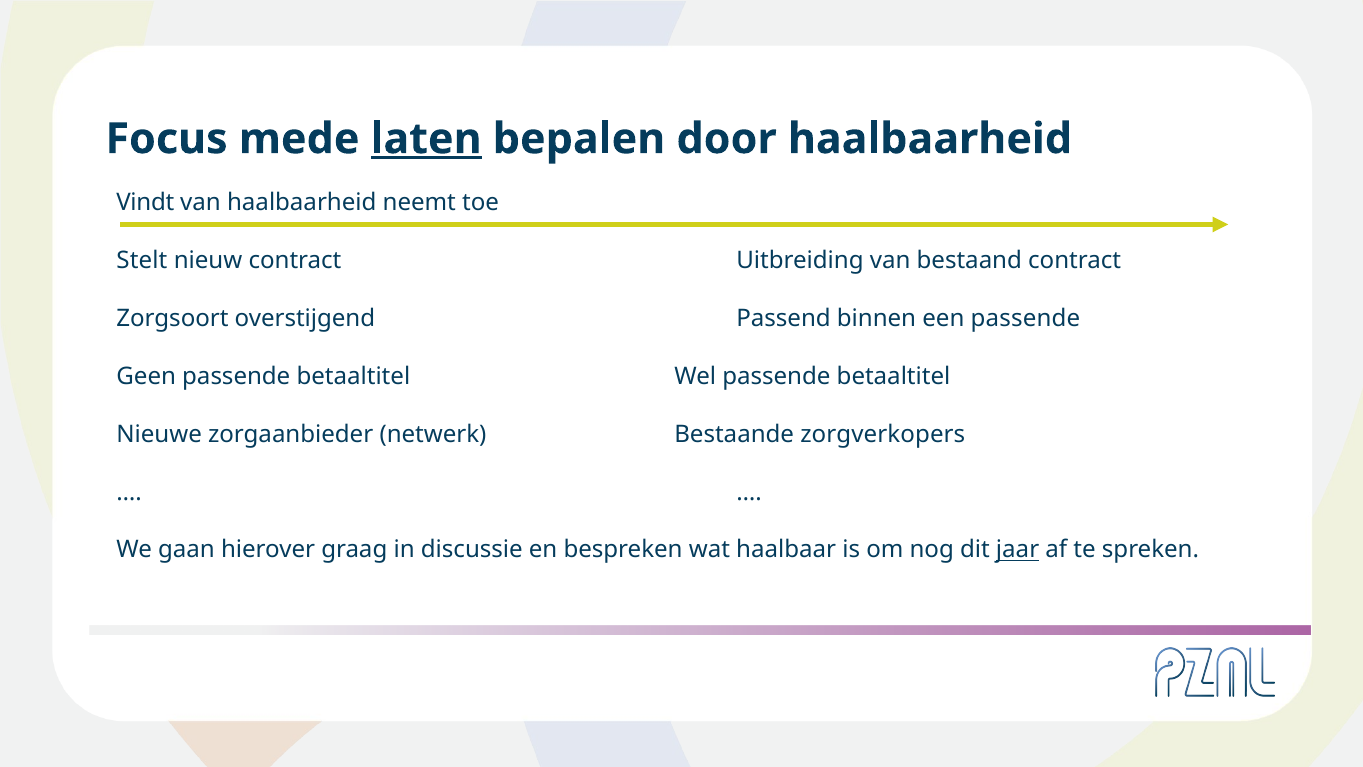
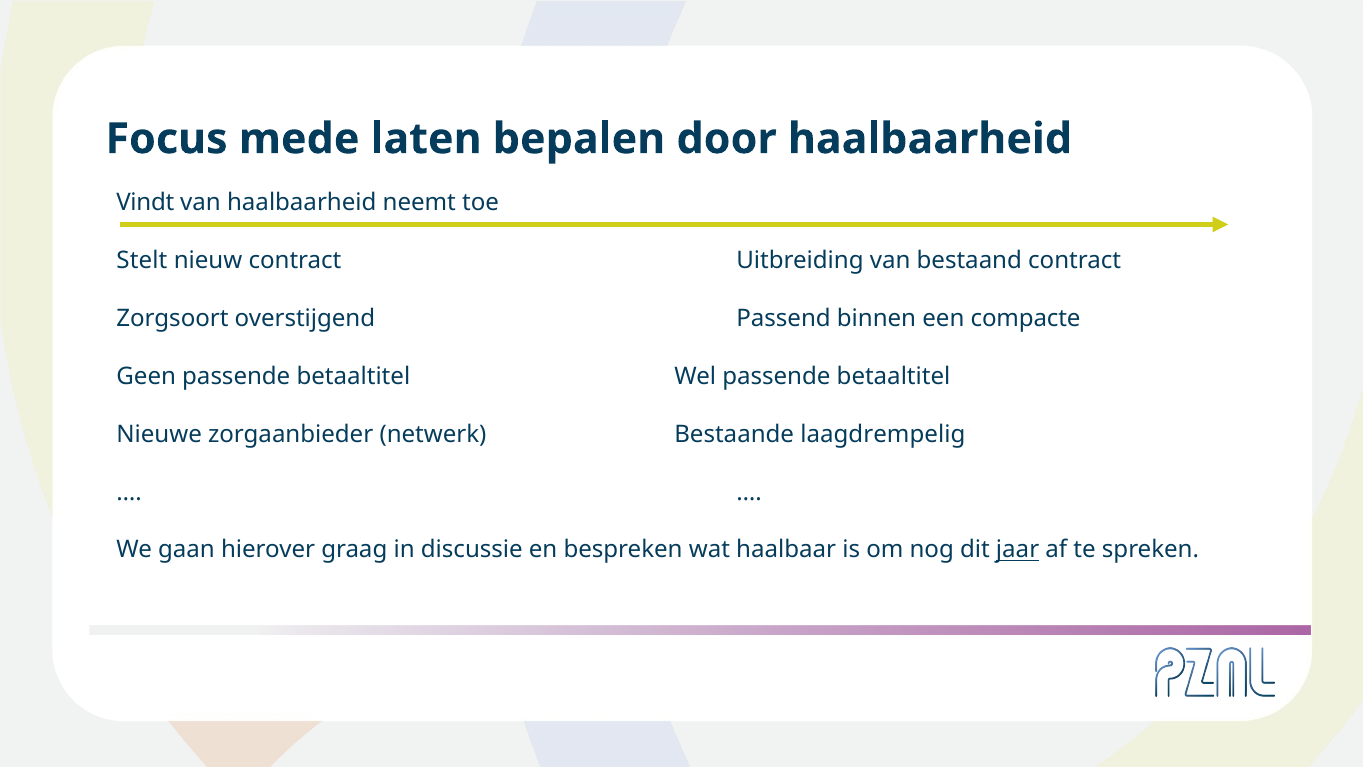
laten underline: present -> none
een passende: passende -> compacte
zorgverkopers: zorgverkopers -> laagdrempelig
